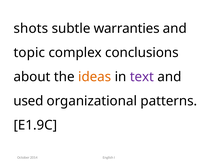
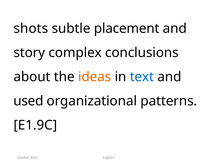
warranties: warranties -> placement
topic: topic -> story
text colour: purple -> blue
